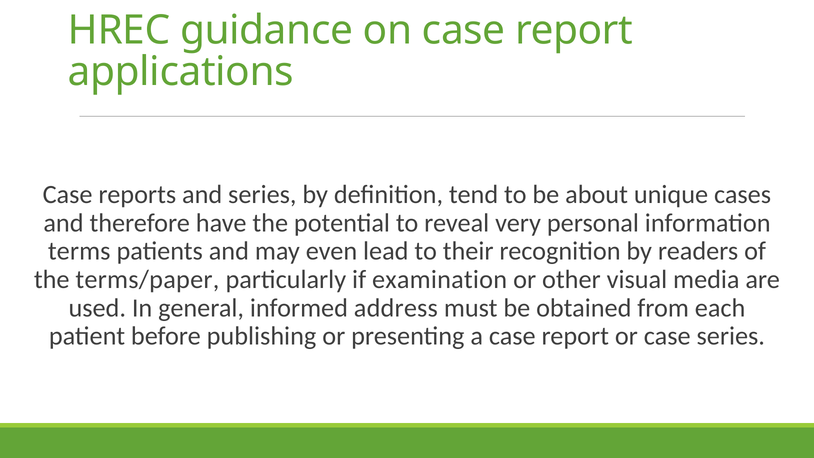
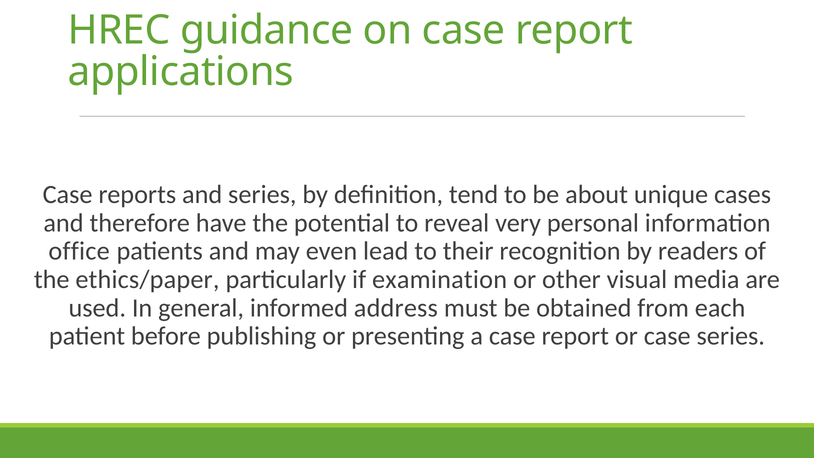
terms: terms -> office
terms/paper: terms/paper -> ethics/paper
